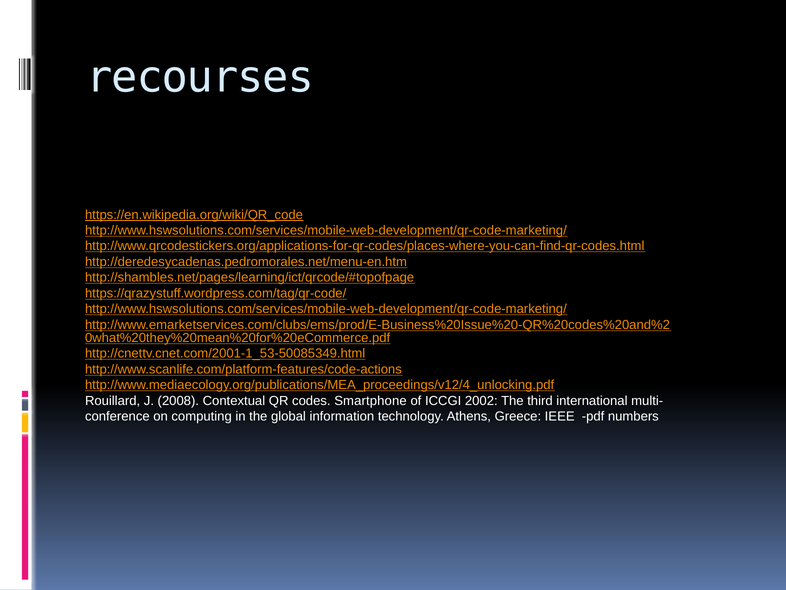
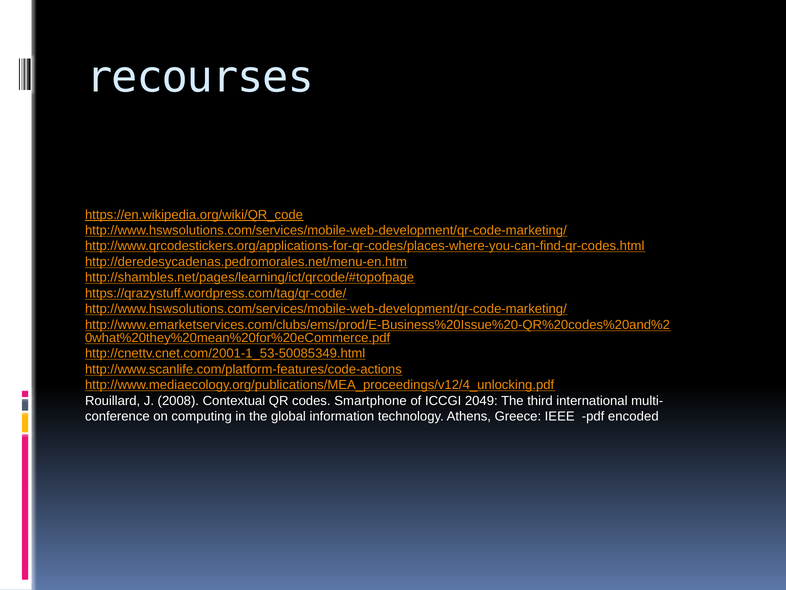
2002: 2002 -> 2049
numbers: numbers -> encoded
